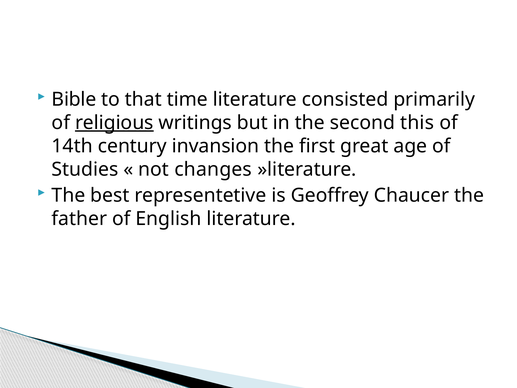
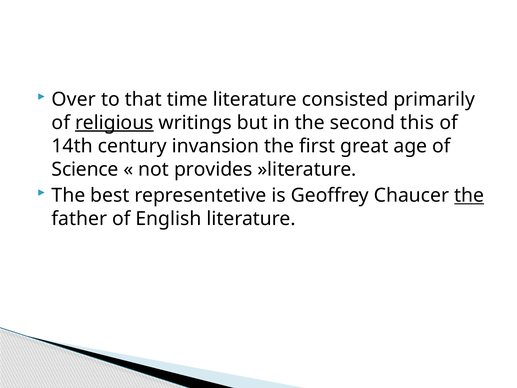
Bible: Bible -> Over
Studies: Studies -> Science
changes: changes -> provides
the at (469, 195) underline: none -> present
